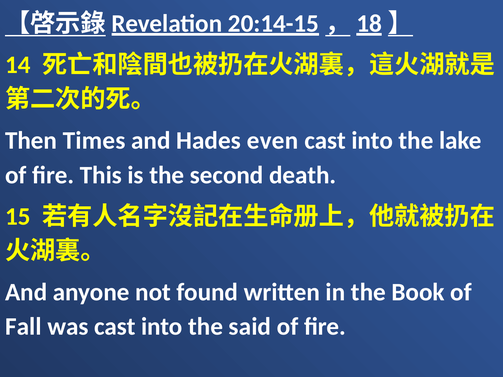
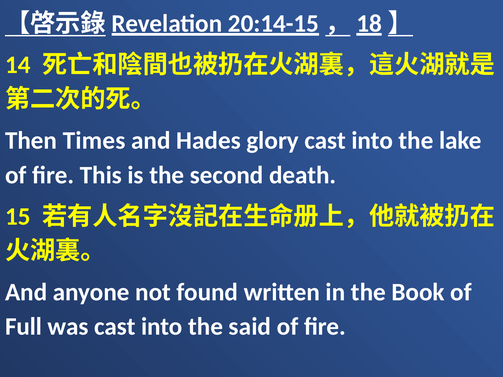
even: even -> glory
Fall: Fall -> Full
